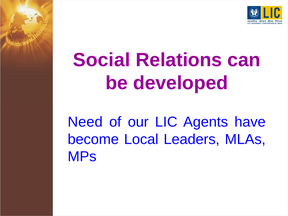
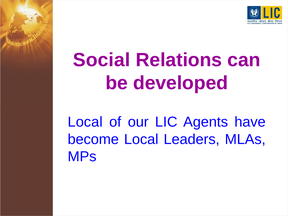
Need at (85, 122): Need -> Local
